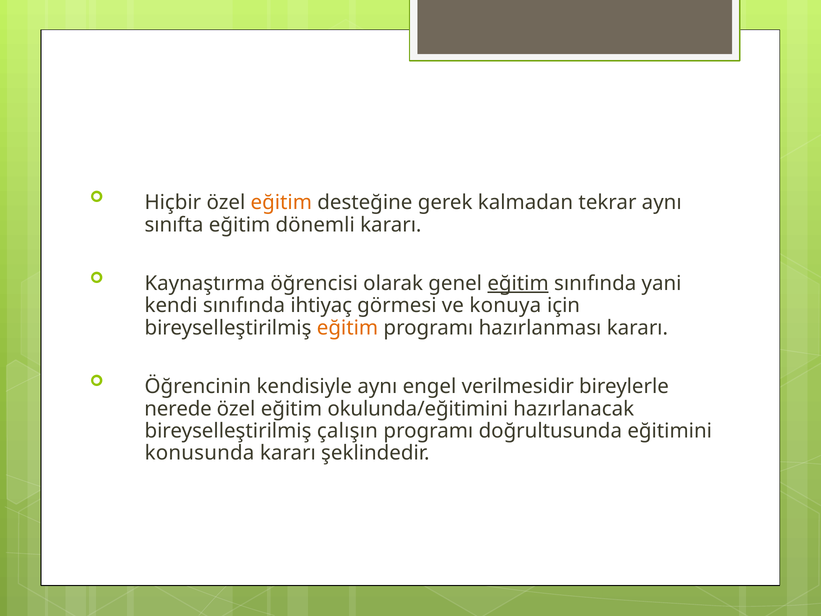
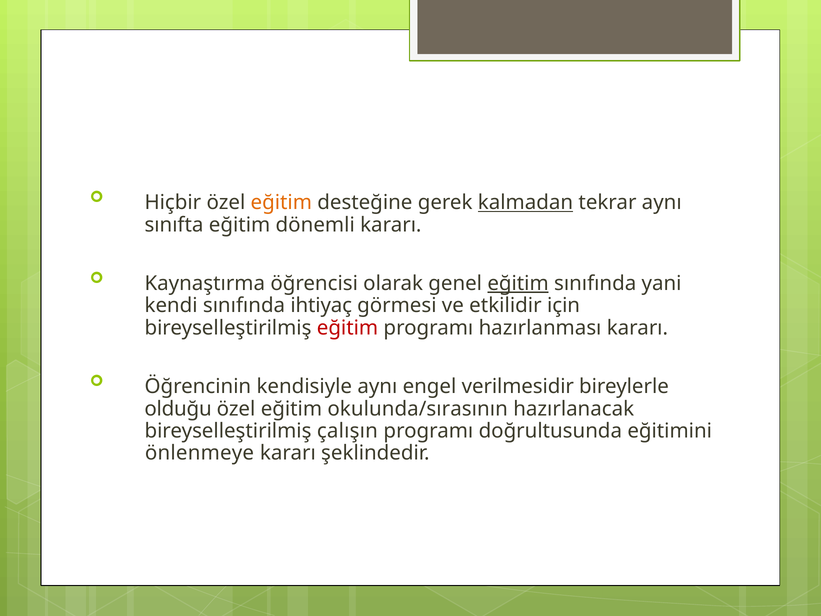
kalmadan underline: none -> present
konuya: konuya -> etkilidir
eğitim at (347, 328) colour: orange -> red
nerede: nerede -> olduğu
okulunda/eğitimini: okulunda/eğitimini -> okulunda/sırasının
konusunda: konusunda -> önlenmeye
